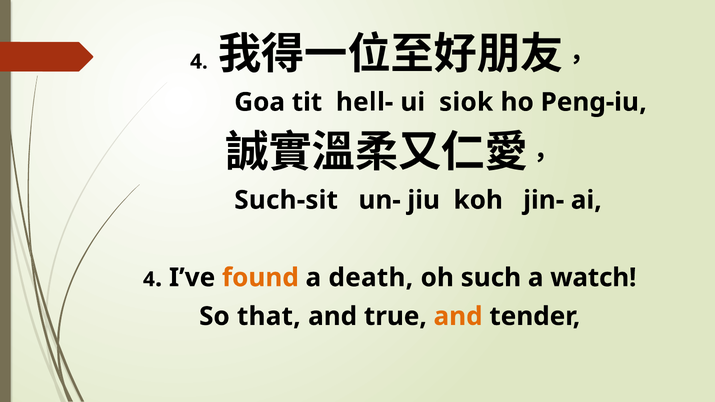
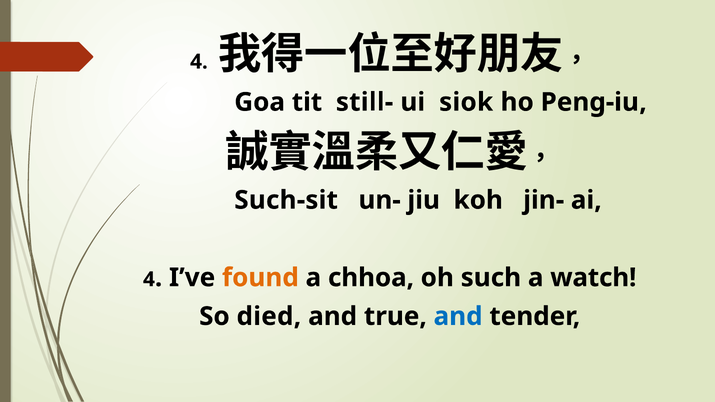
hell-: hell- -> still-
death: death -> chhoa
that: that -> died
and at (458, 316) colour: orange -> blue
